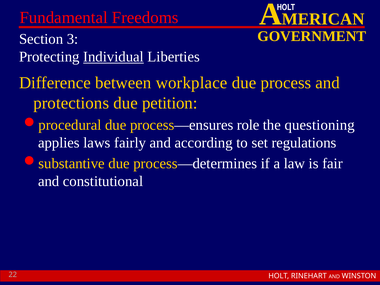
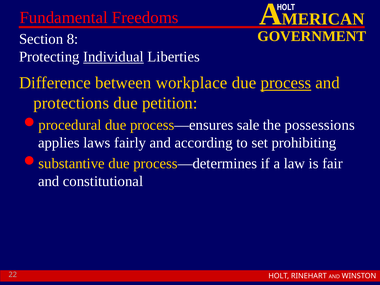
3: 3 -> 8
process underline: none -> present
role: role -> sale
questioning: questioning -> possessions
regulations: regulations -> prohibiting
